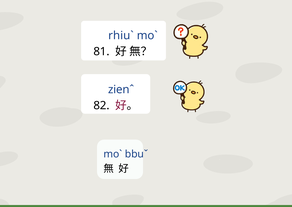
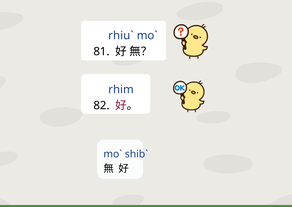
zienˆ: zienˆ -> rhim
bbuˇ: bbuˇ -> shibˋ
